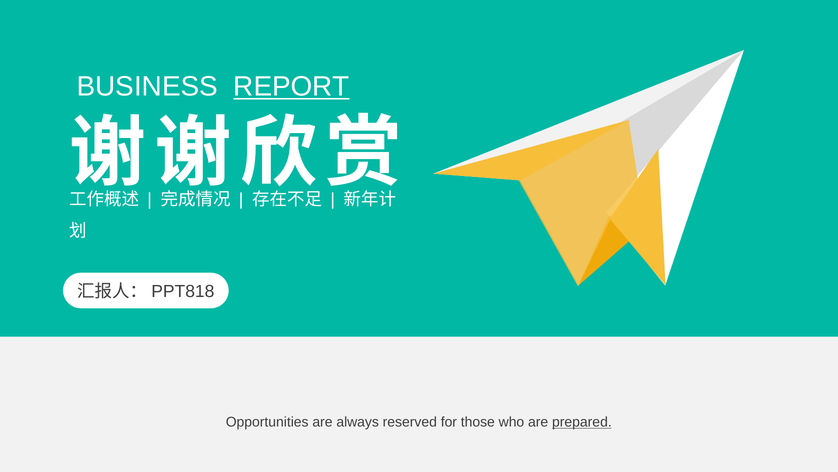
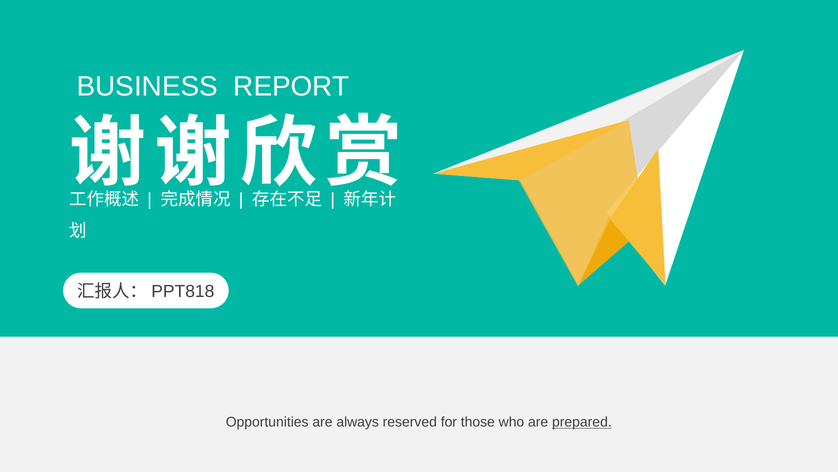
REPORT underline: present -> none
